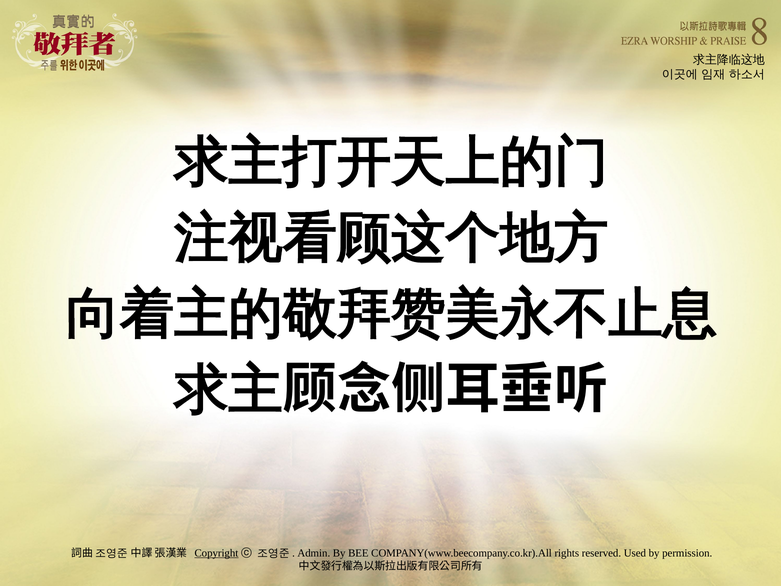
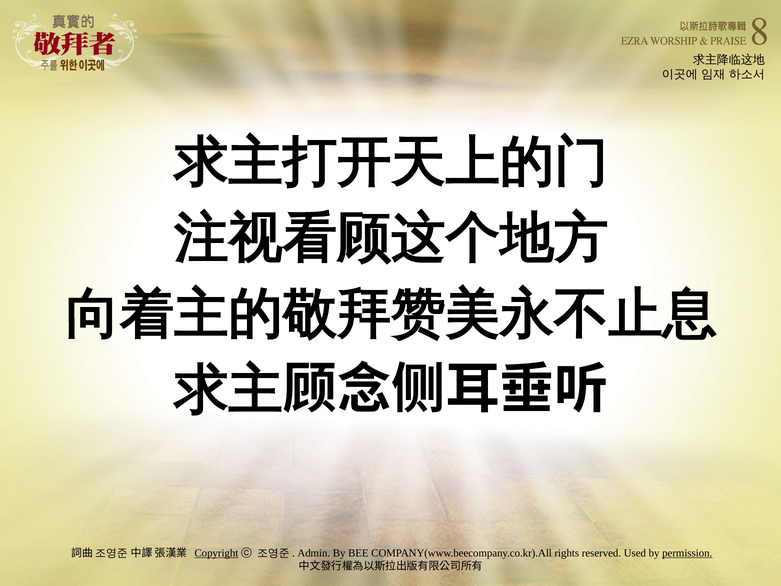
permission underline: none -> present
